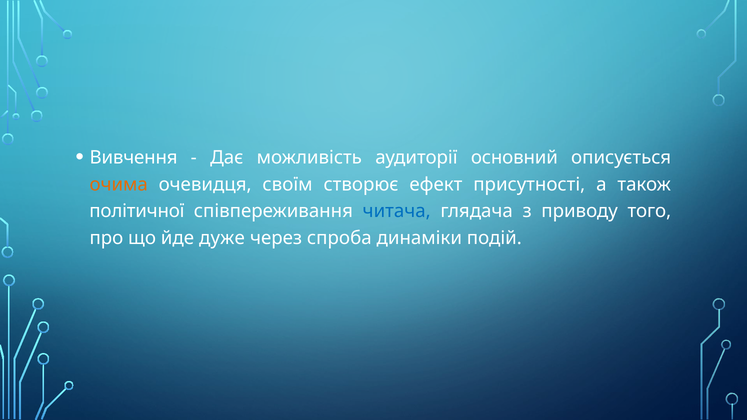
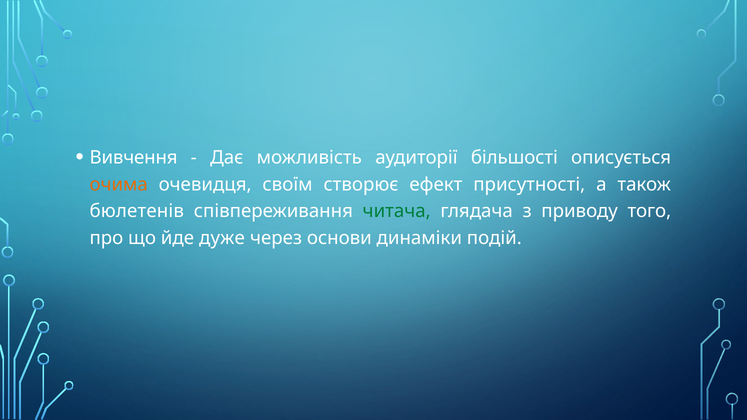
основний: основний -> більшості
політичної: політичної -> бюлетенів
читача colour: blue -> green
спроба: спроба -> основи
